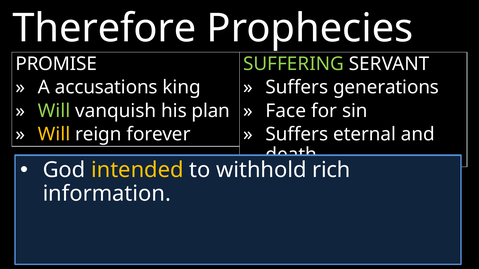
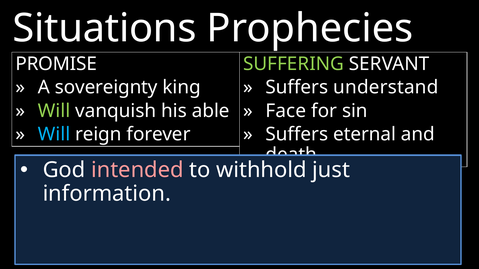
Therefore: Therefore -> Situations
accusations: accusations -> sovereignty
generations: generations -> understand
plan: plan -> able
Will at (54, 134) colour: yellow -> light blue
intended colour: yellow -> pink
rich: rich -> just
